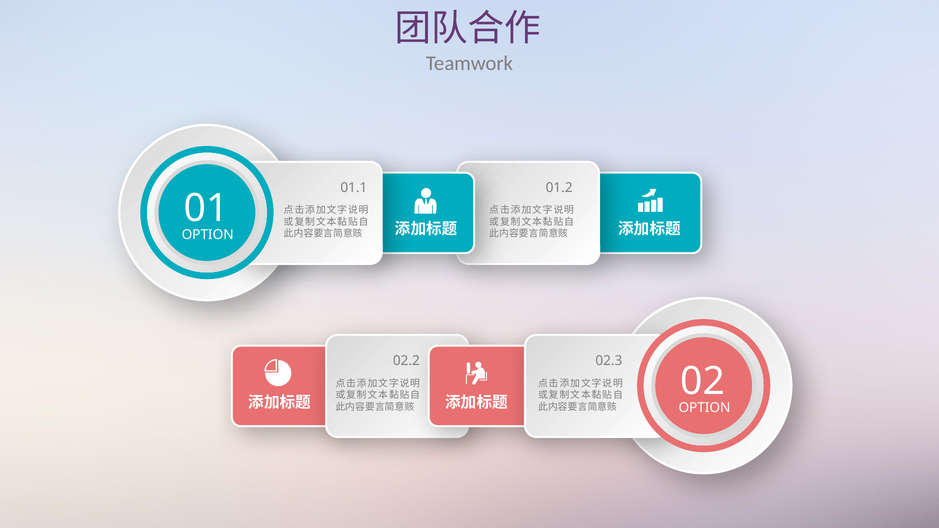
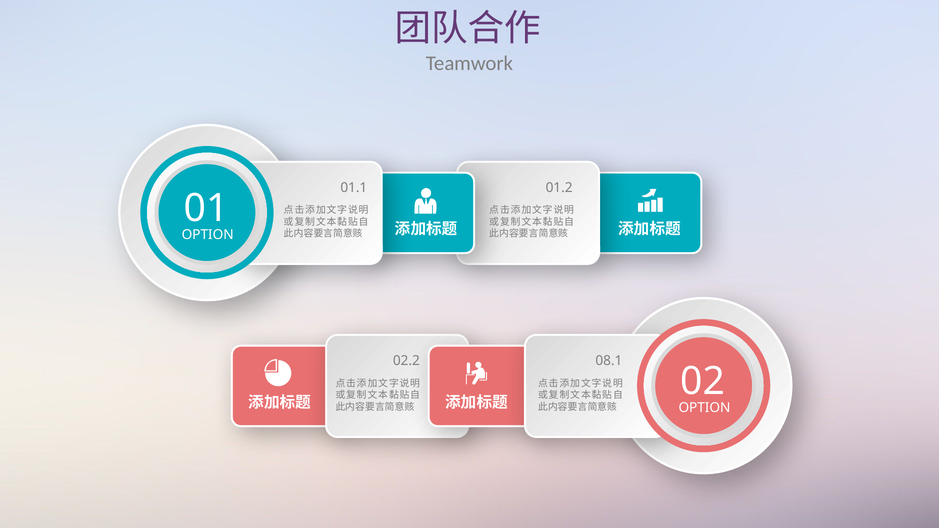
02.3: 02.3 -> 08.1
